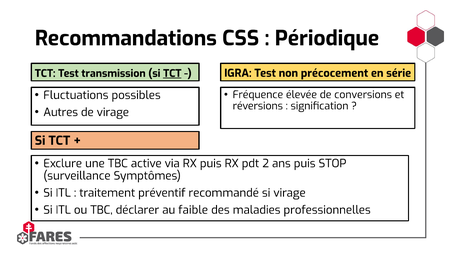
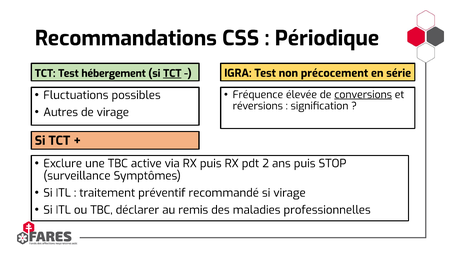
transmission: transmission -> hébergement
conversions underline: none -> present
faible: faible -> remis
